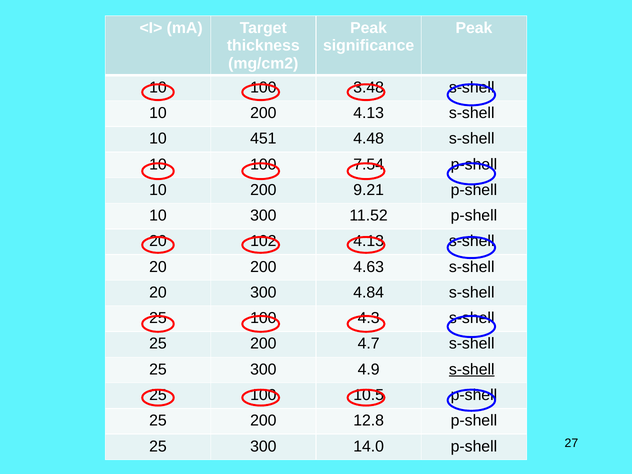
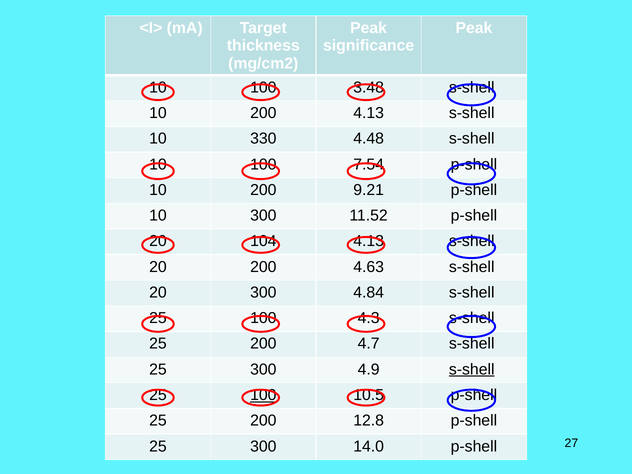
451: 451 -> 330
102: 102 -> 104
100 at (263, 395) underline: none -> present
